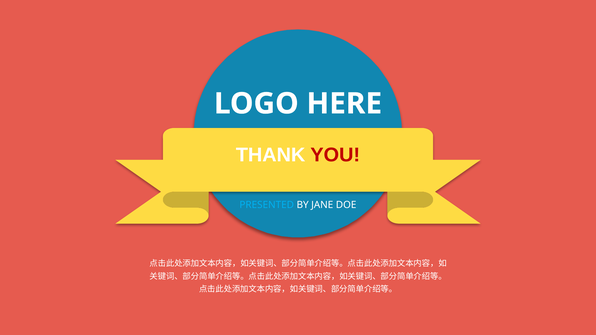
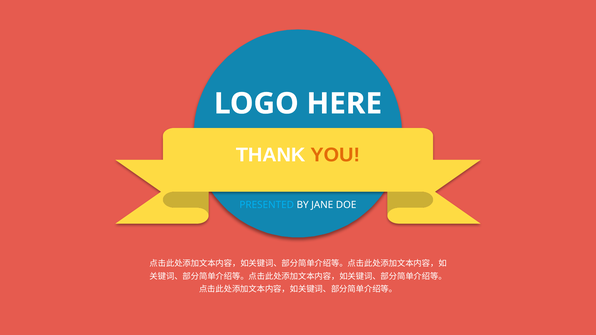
YOU colour: red -> orange
